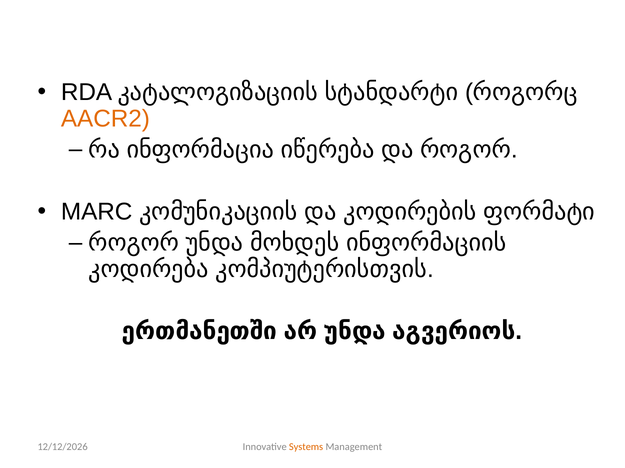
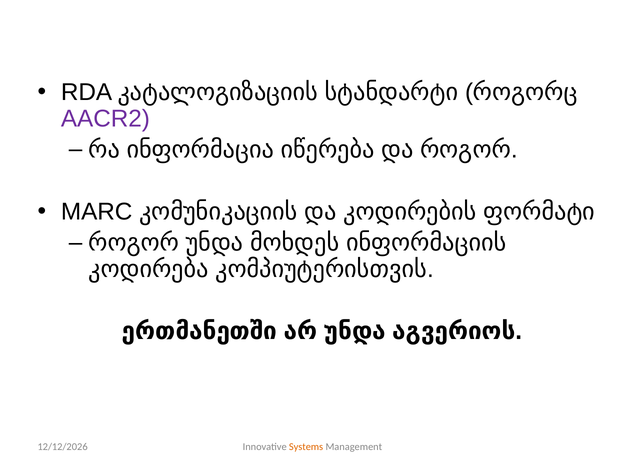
AACR2 colour: orange -> purple
